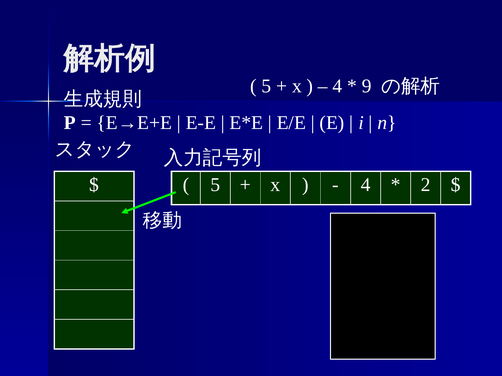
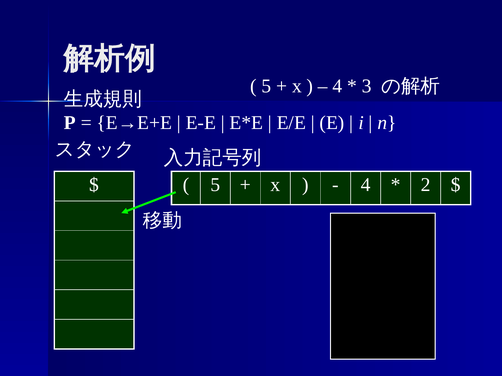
9: 9 -> 3
